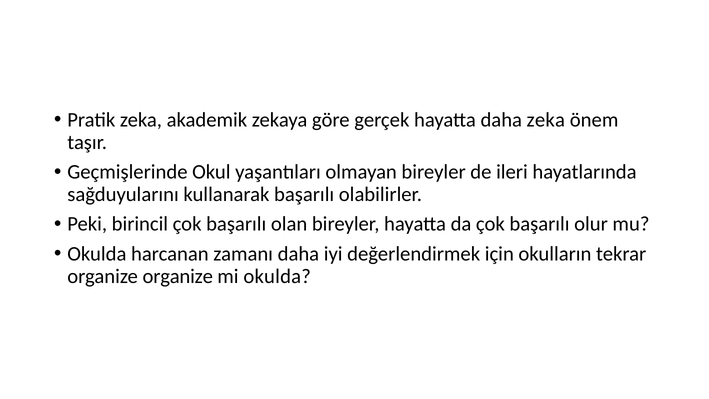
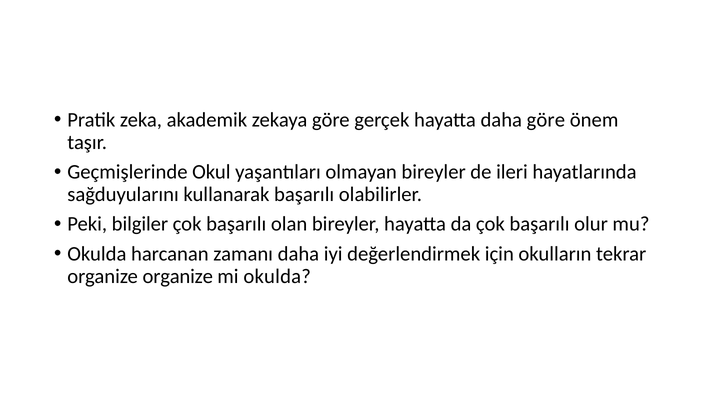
daha zeka: zeka -> göre
birincil: birincil -> bilgiler
